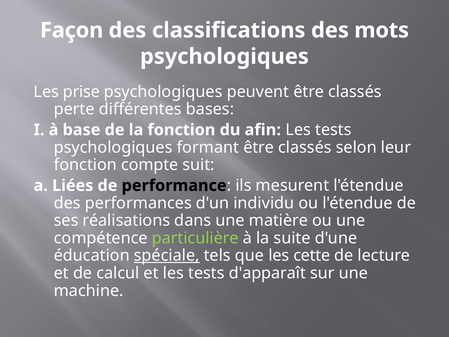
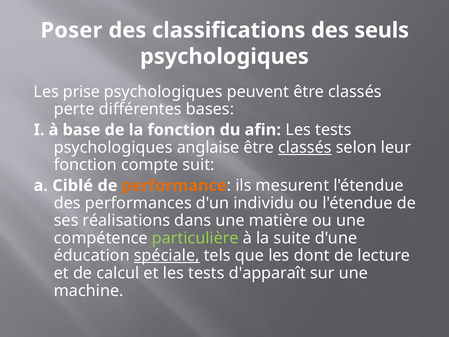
Façon: Façon -> Poser
mots: mots -> seuls
formant: formant -> anglaise
classés at (305, 147) underline: none -> present
Liées: Liées -> Ciblé
performance colour: black -> orange
cette: cette -> dont
